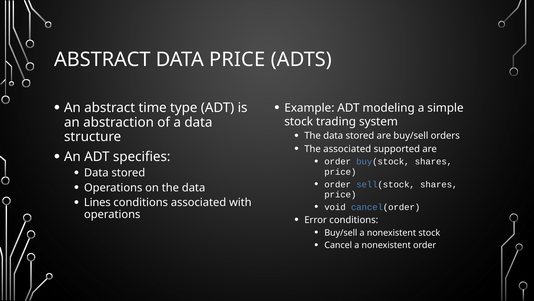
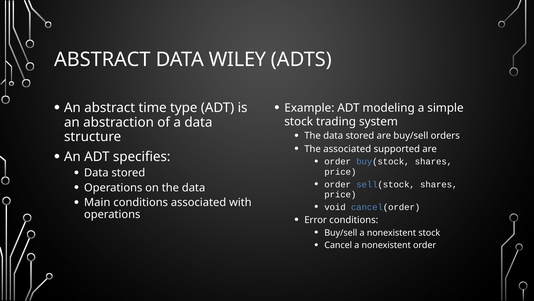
DATA PRICE: PRICE -> WILEY
Lines: Lines -> Main
